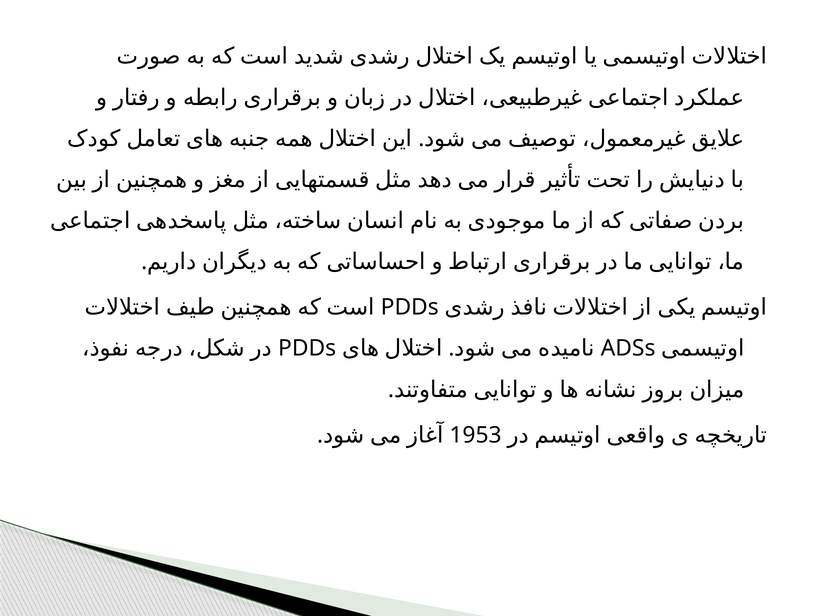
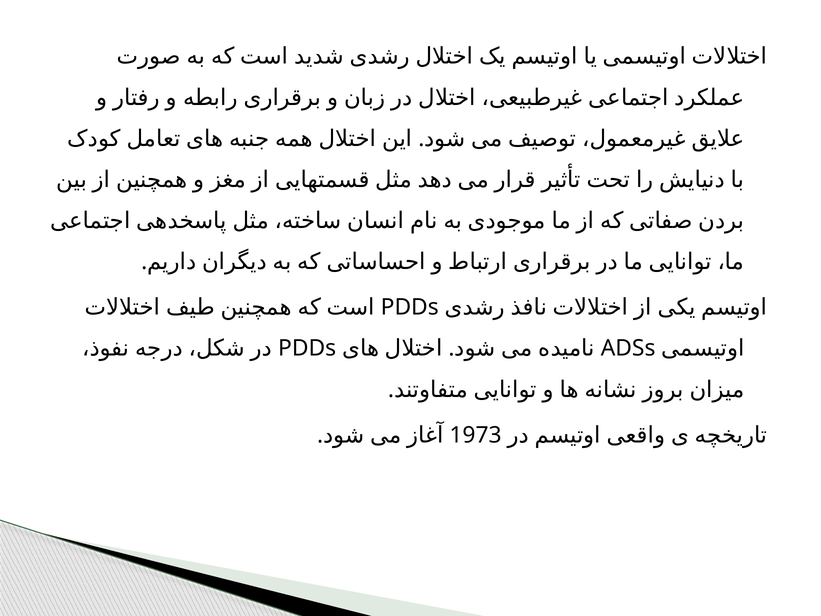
1953: 1953 -> 1973
